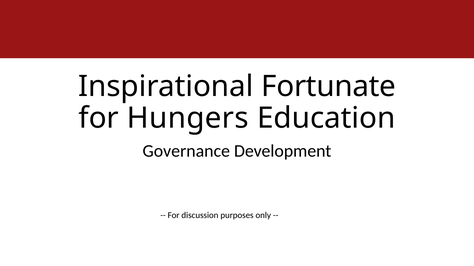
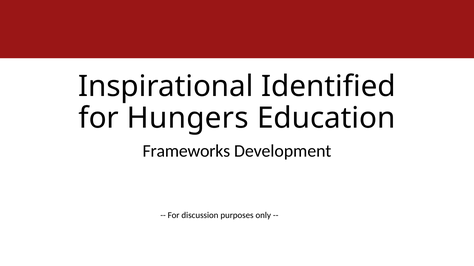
Fortunate: Fortunate -> Identified
Governance: Governance -> Frameworks
